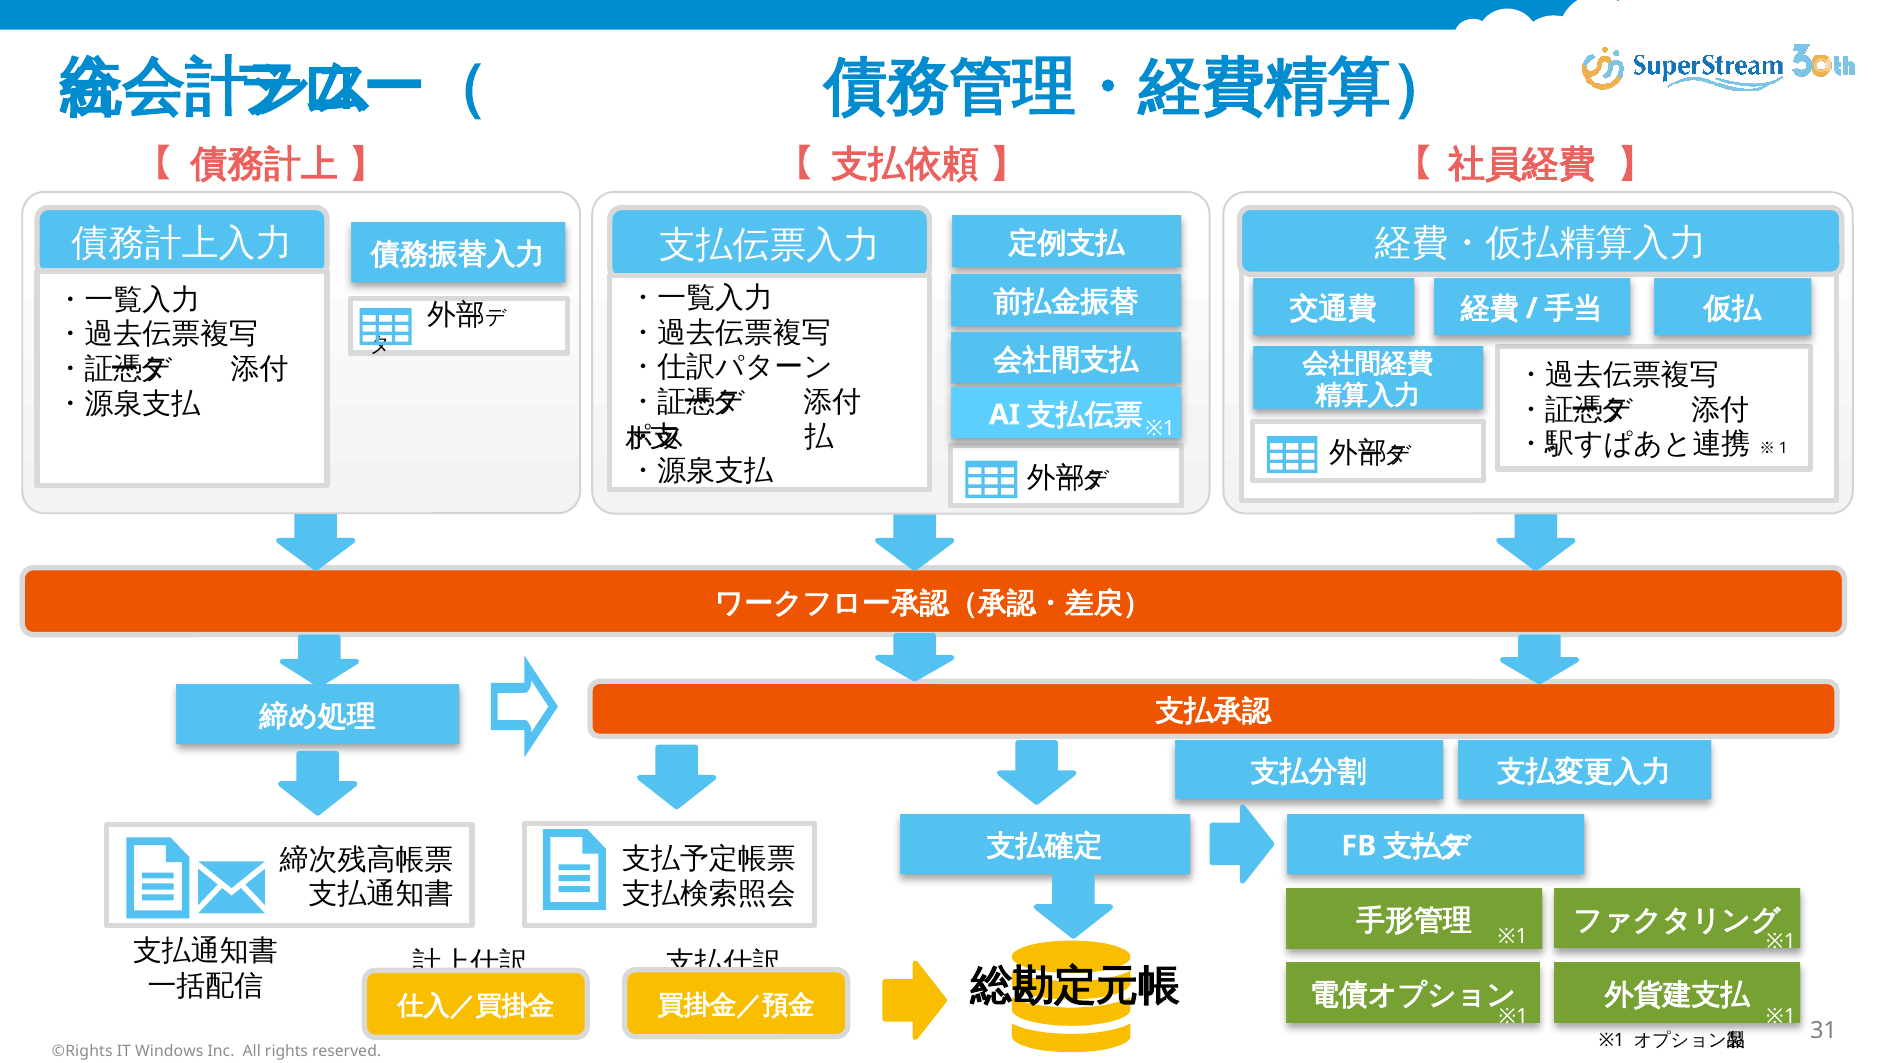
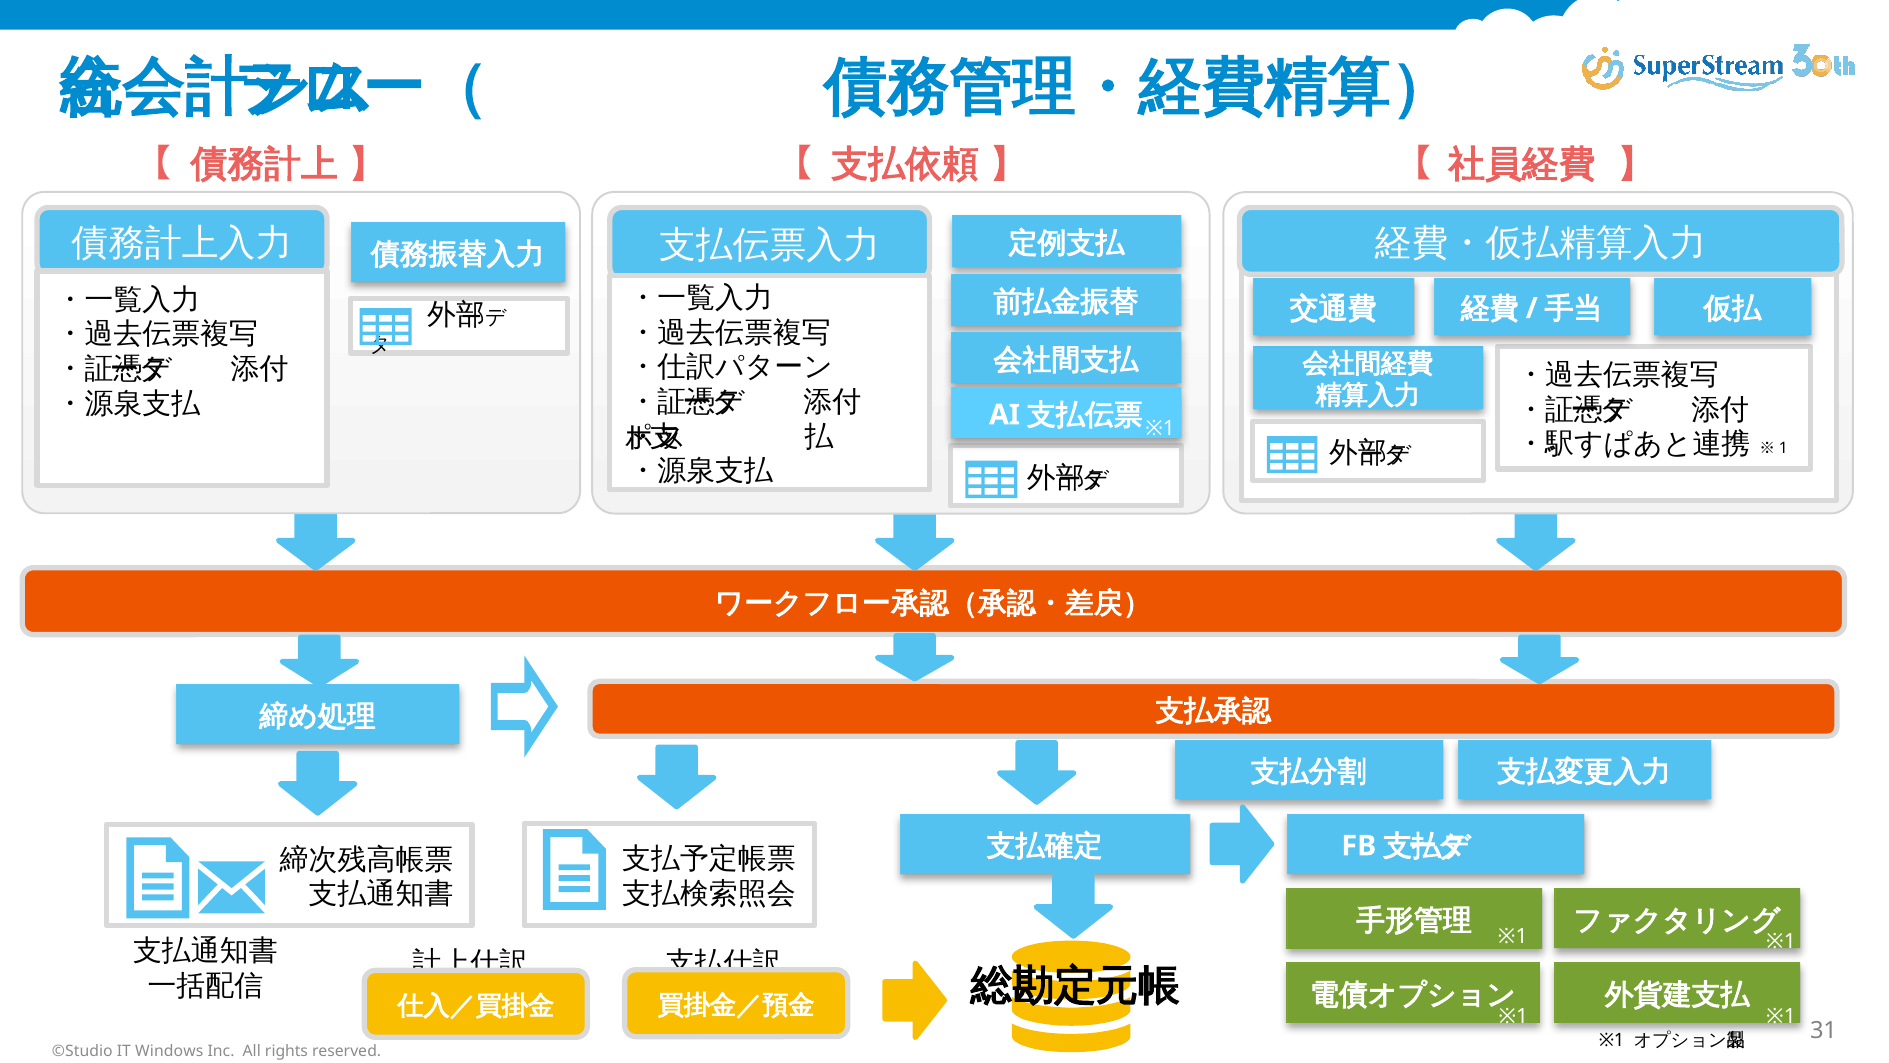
©Rights: ©Rights -> ©Studio
